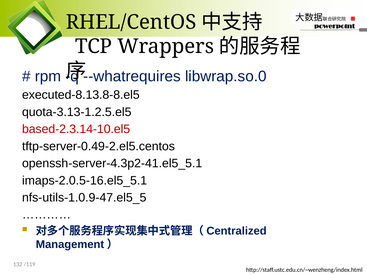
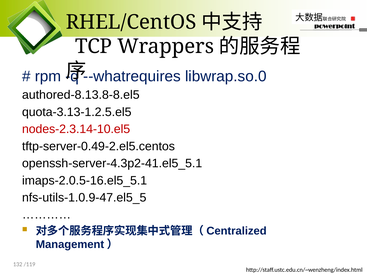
executed-8.13.8-8.el5: executed-8.13.8-8.el5 -> authored-8.13.8-8.el5
based-2.3.14-10.el5: based-2.3.14-10.el5 -> nodes-2.3.14-10.el5
